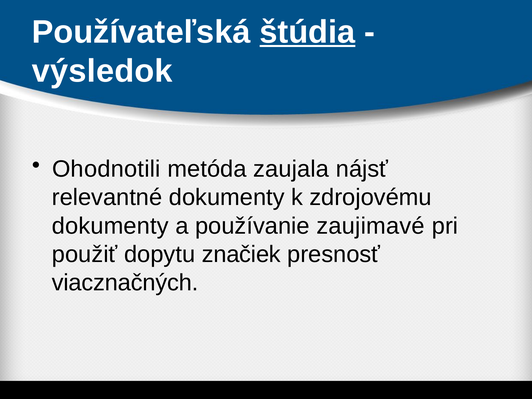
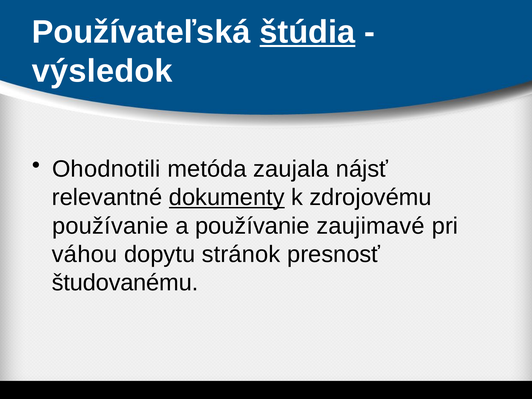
dokumenty at (227, 198) underline: none -> present
dokumenty at (110, 226): dokumenty -> používanie
použiť: použiť -> váhou
značiek: značiek -> stránok
viacznačných: viacznačných -> študovanému
